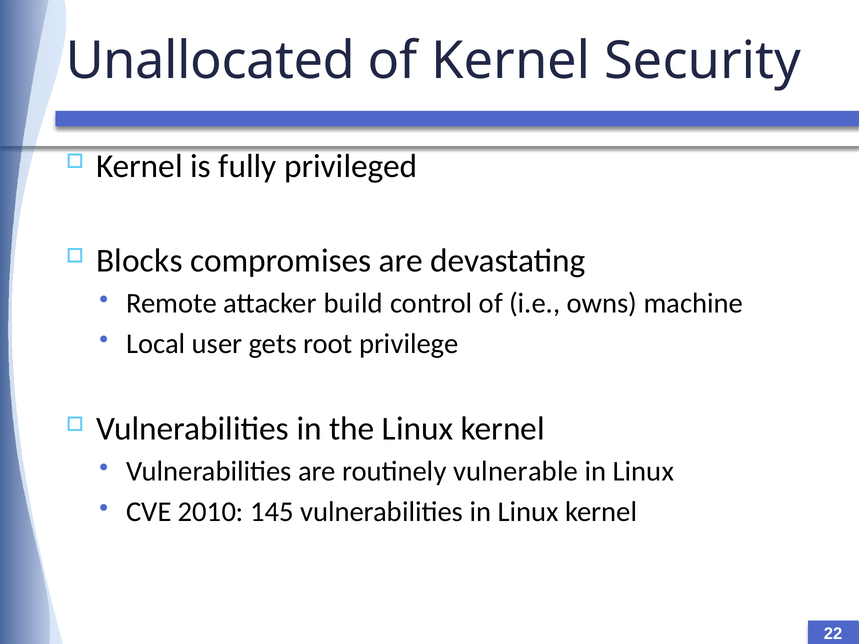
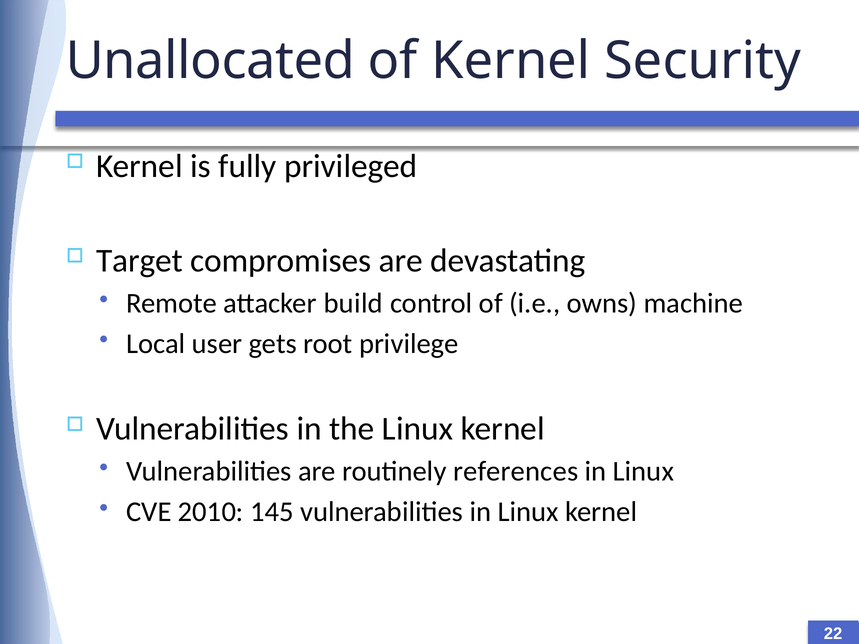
Blocks: Blocks -> Target
vulnerable: vulnerable -> references
